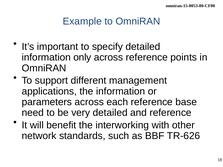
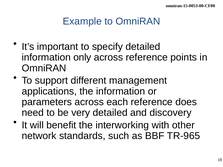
base: base -> does
and reference: reference -> discovery
TR-626: TR-626 -> TR-965
